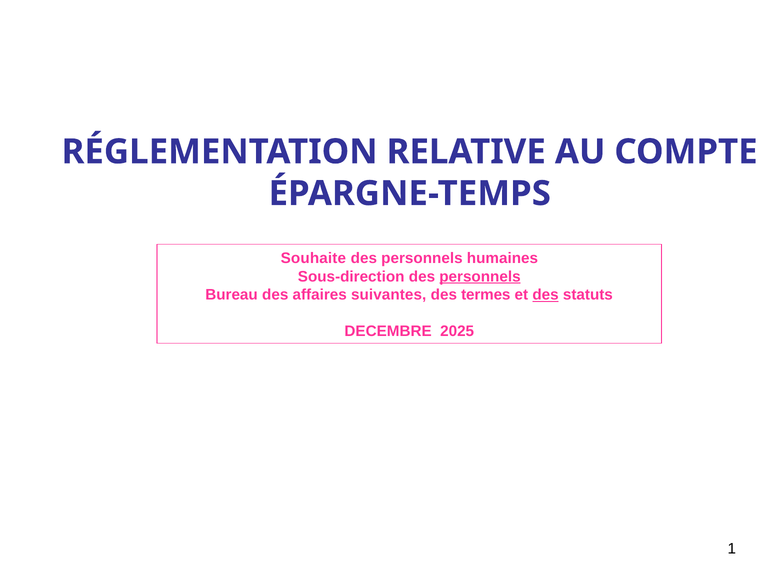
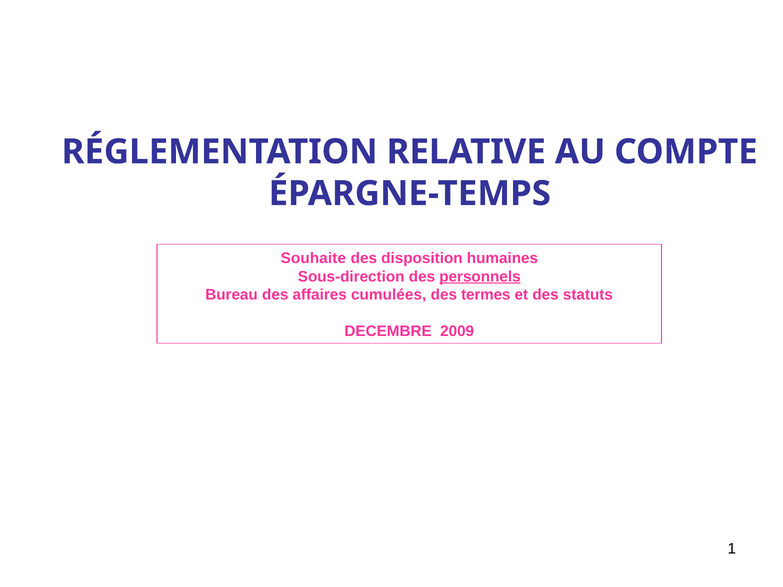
personnels at (422, 258): personnels -> disposition
suivantes: suivantes -> cumulées
des at (546, 295) underline: present -> none
2025: 2025 -> 2009
